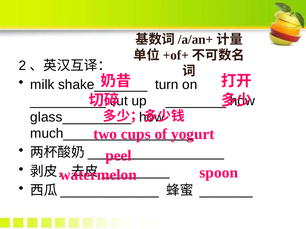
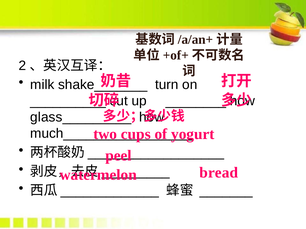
spoon: spoon -> bread
